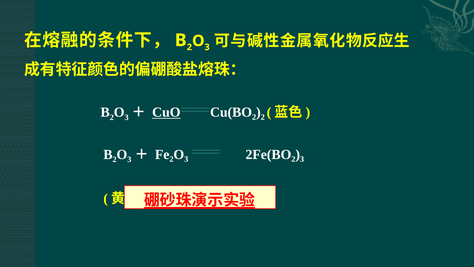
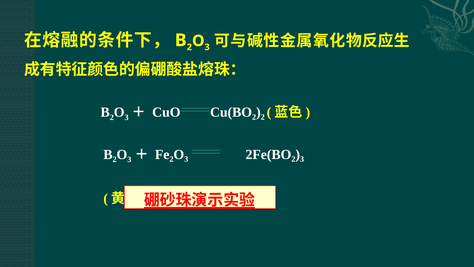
CuO underline: present -> none
